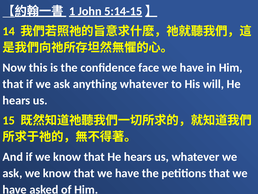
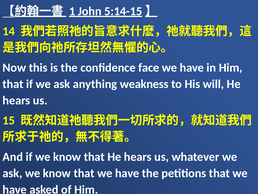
anything whatever: whatever -> weakness
